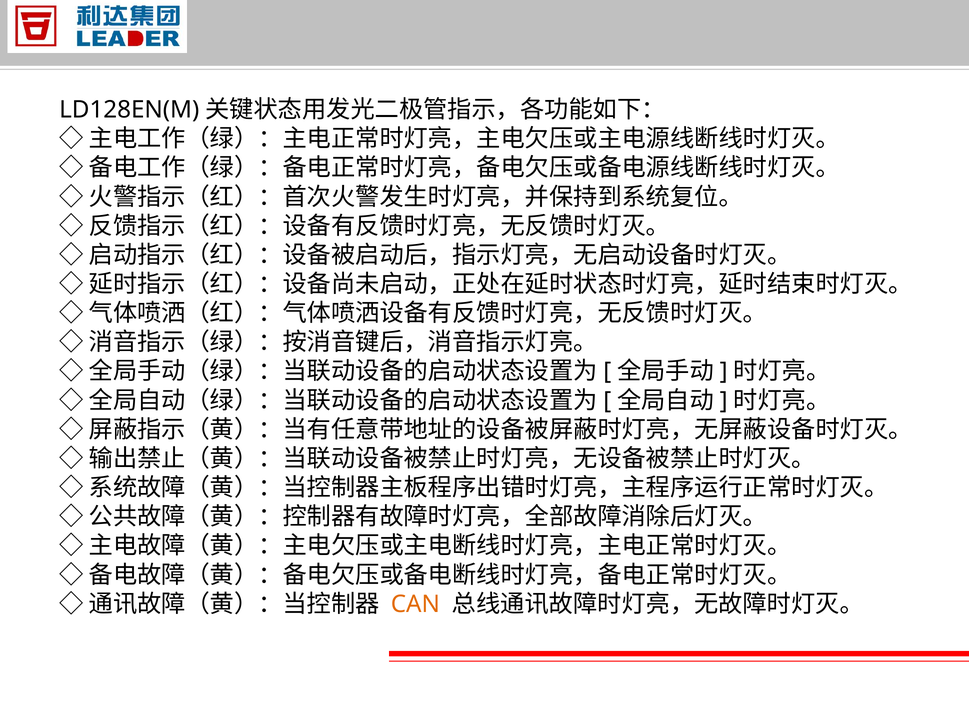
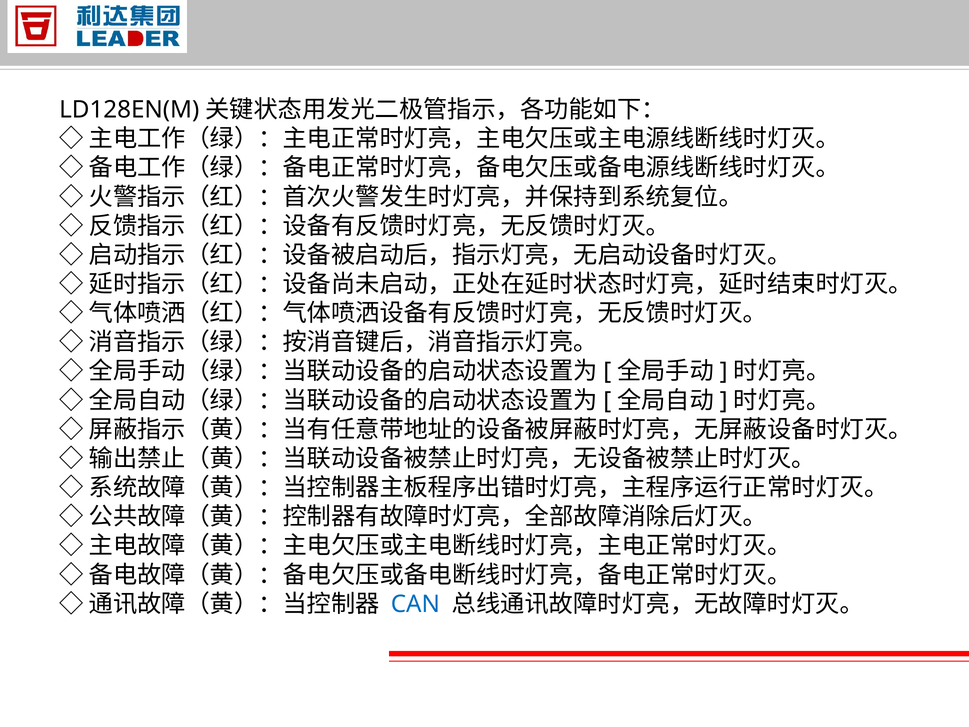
CAN colour: orange -> blue
